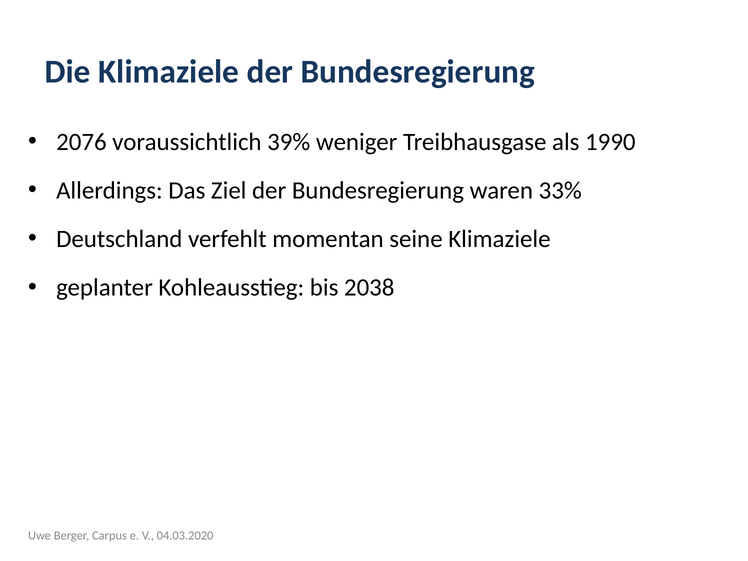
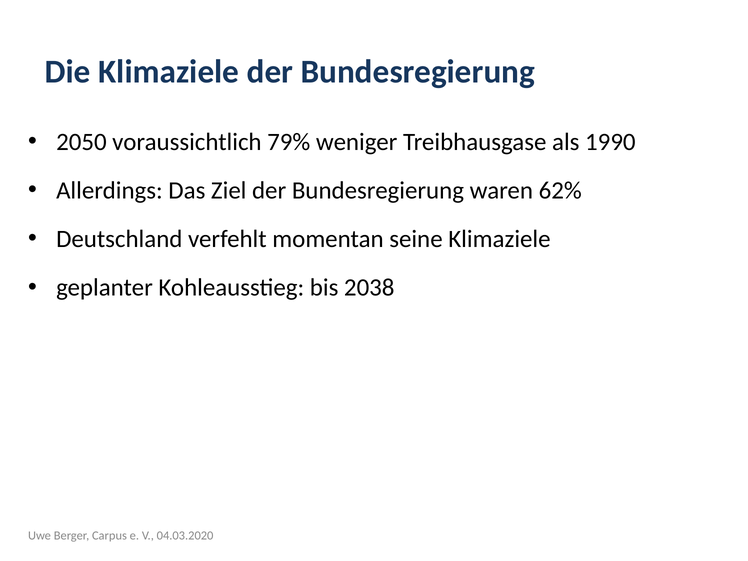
2076: 2076 -> 2050
39%: 39% -> 79%
33%: 33% -> 62%
